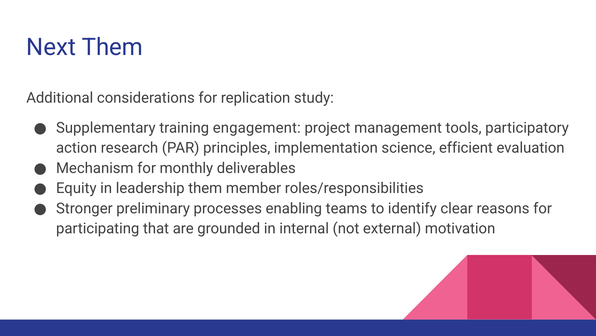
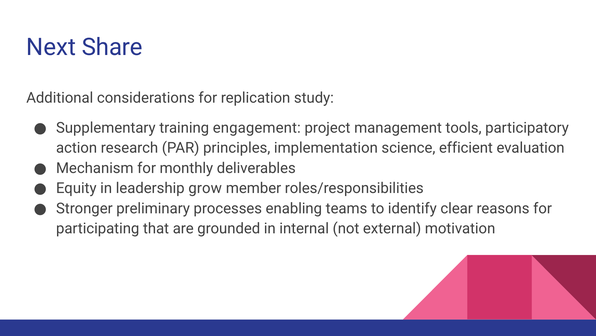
Next Them: Them -> Share
leadership them: them -> grow
